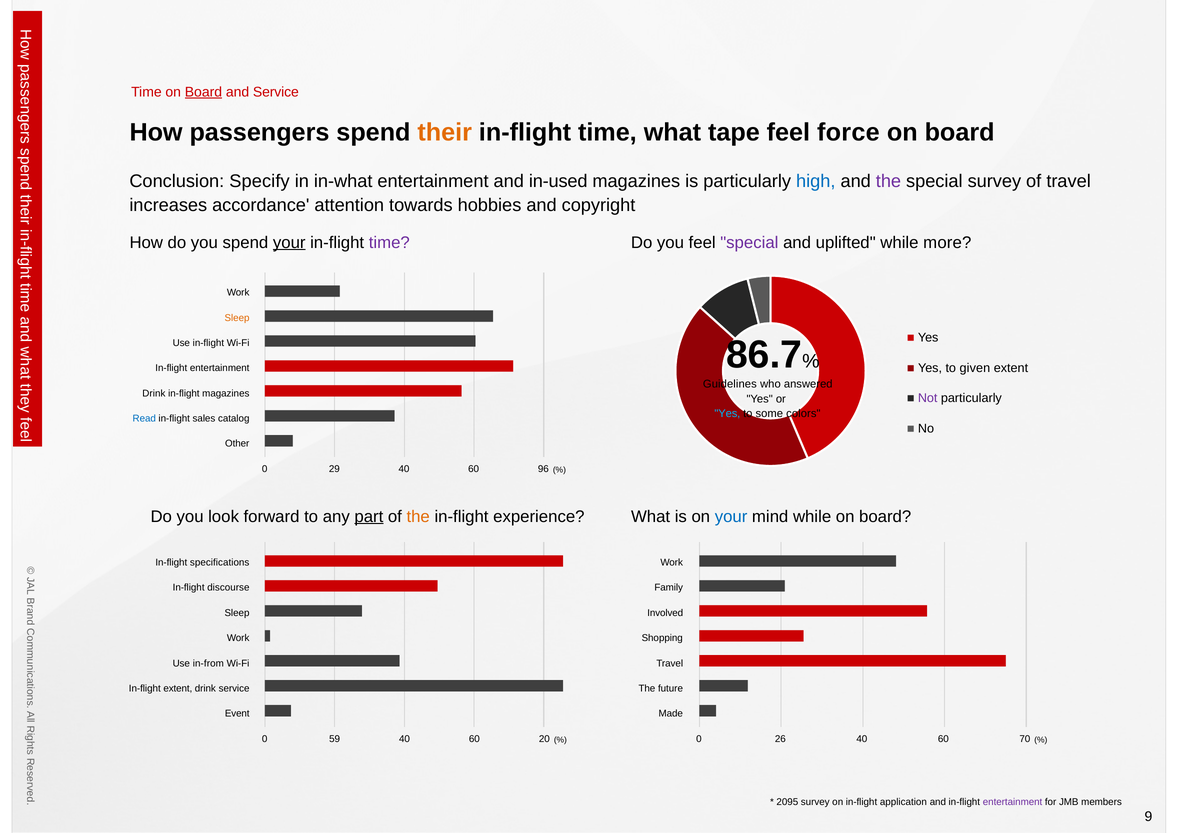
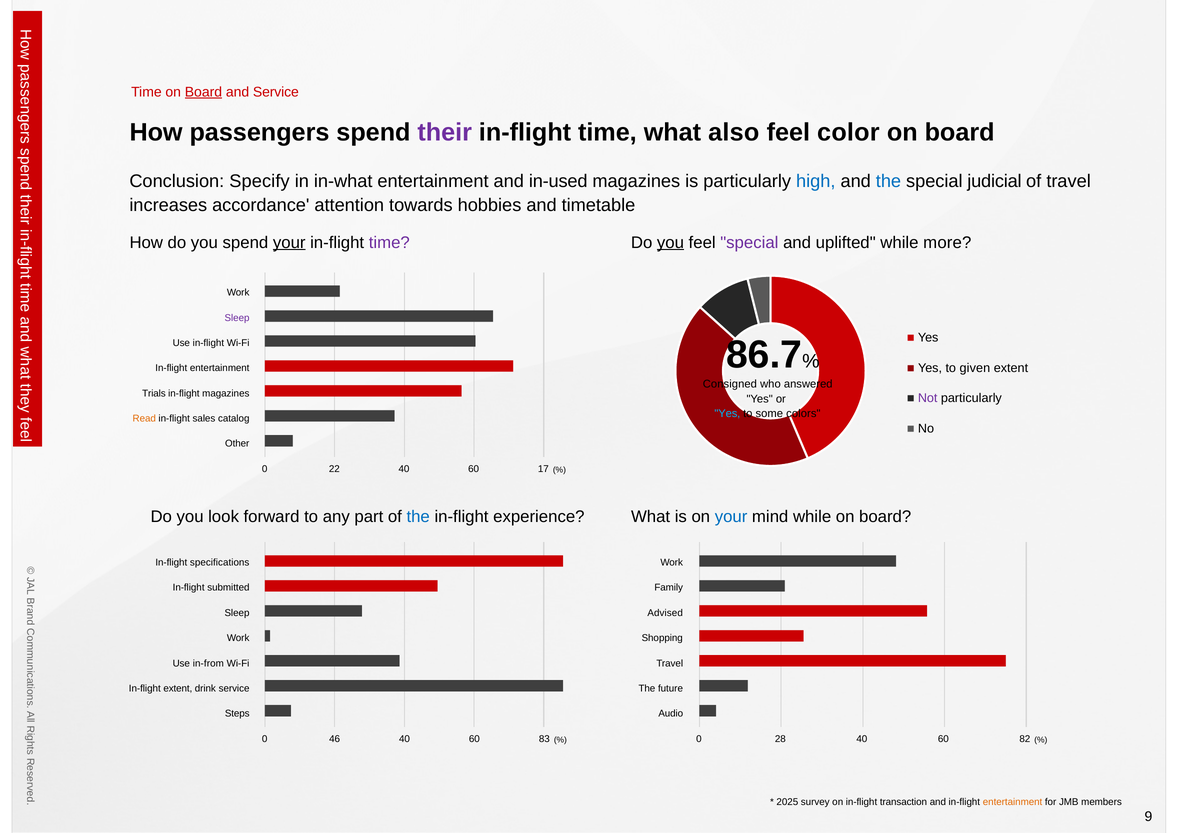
their colour: orange -> purple
tape: tape -> also
force: force -> color
the at (888, 181) colour: purple -> blue
special survey: survey -> judicial
copyright: copyright -> timetable
you at (670, 242) underline: none -> present
Sleep at (237, 318) colour: orange -> purple
Guidelines: Guidelines -> Consigned
Drink at (154, 393): Drink -> Trials
Read colour: blue -> orange
29: 29 -> 22
96: 96 -> 17
part underline: present -> none
the at (418, 516) colour: orange -> blue
discourse: discourse -> submitted
Involved: Involved -> Advised
Event: Event -> Steps
Made: Made -> Audio
59: 59 -> 46
20: 20 -> 83
26: 26 -> 28
70: 70 -> 82
2095: 2095 -> 2025
application: application -> transaction
entertainment at (1013, 802) colour: purple -> orange
